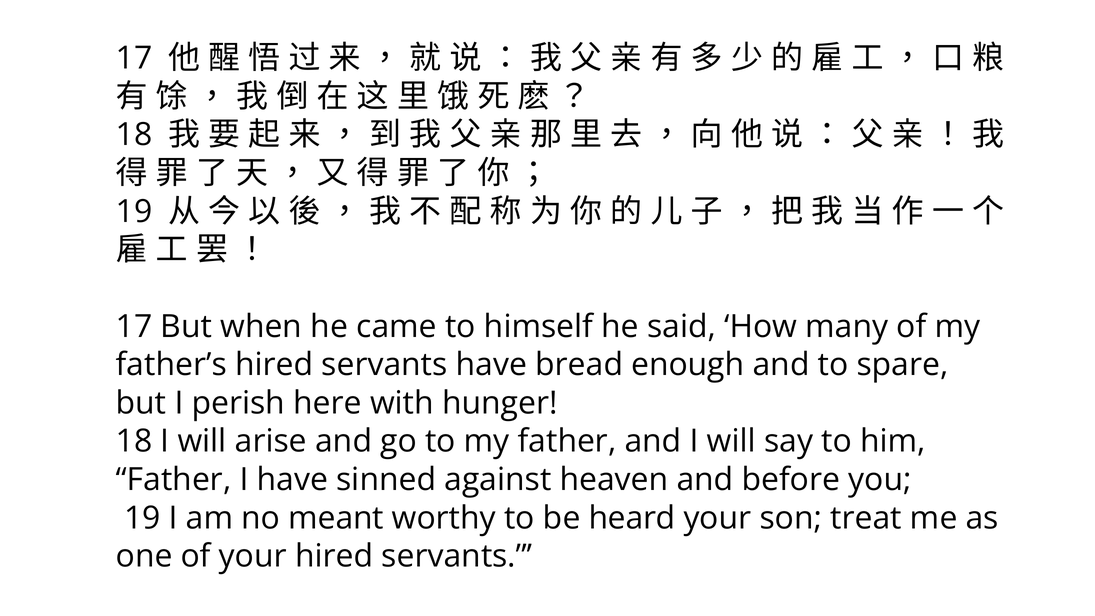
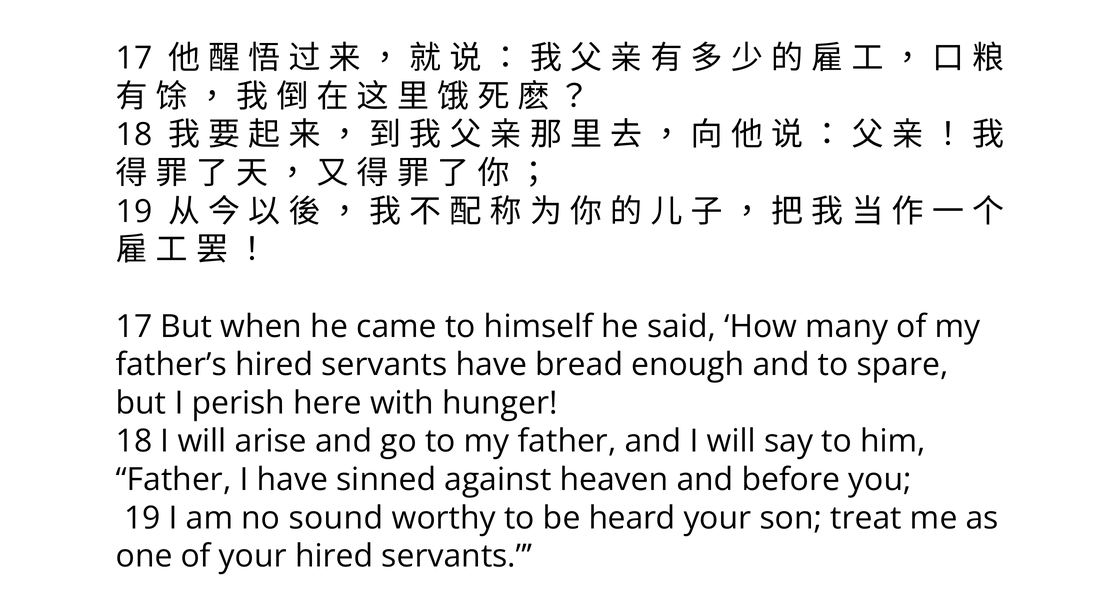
meant: meant -> sound
